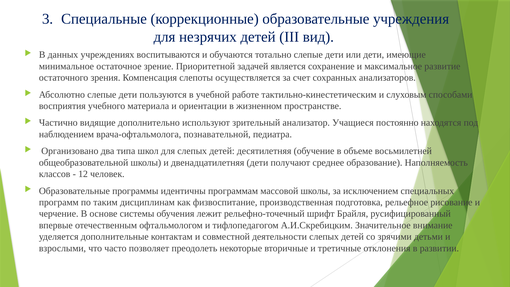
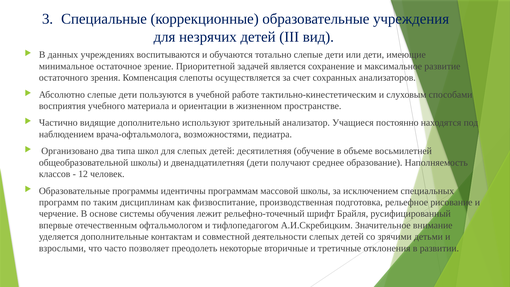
познавательной: познавательной -> возможностями
